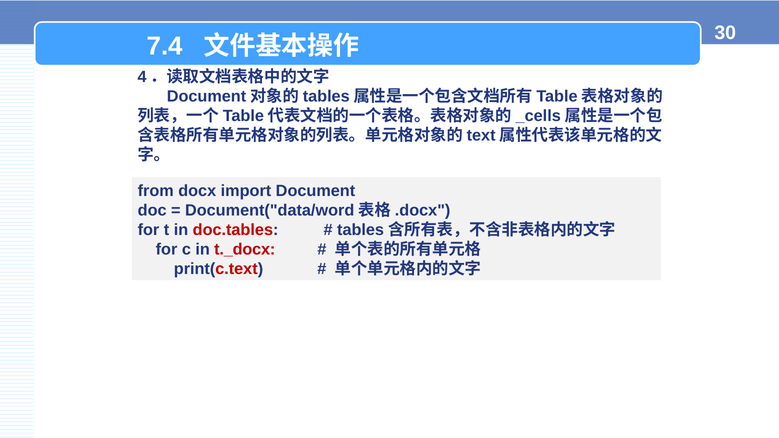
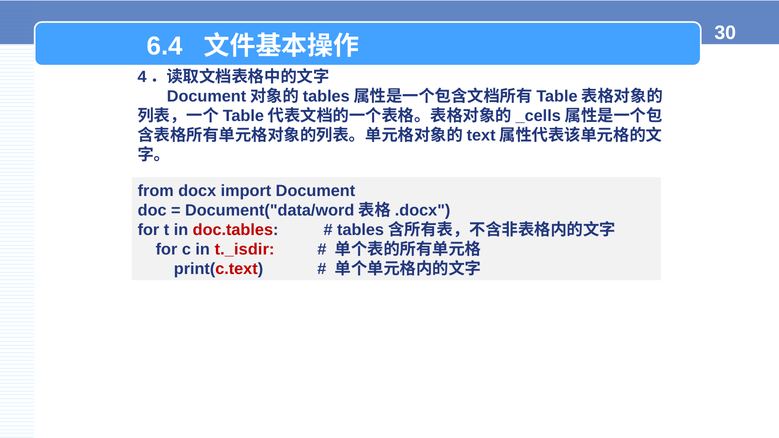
7.4: 7.4 -> 6.4
t._docx: t._docx -> t._isdir
